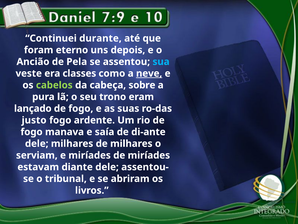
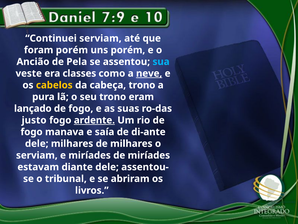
Continuei durante: durante -> serviam
foram eterno: eterno -> porém
uns depois: depois -> porém
cabelos colour: light green -> yellow
cabeça sobre: sobre -> trono
ardente underline: none -> present
